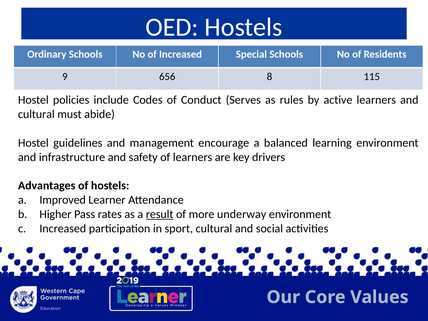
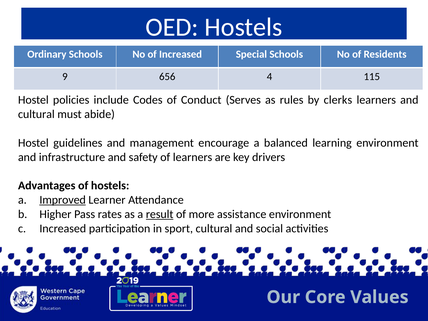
8: 8 -> 4
active: active -> clerks
Improved underline: none -> present
underway: underway -> assistance
